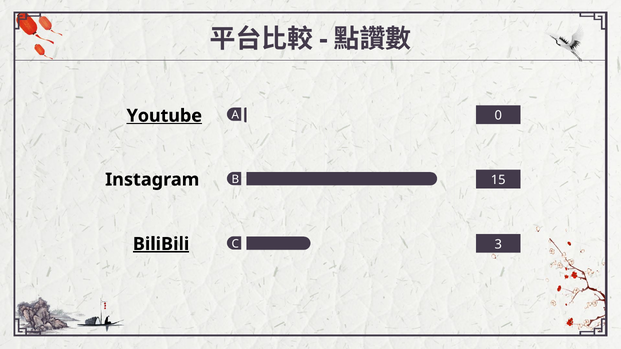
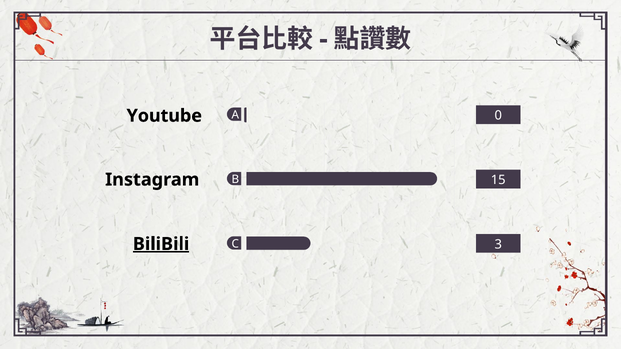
Youtube underline: present -> none
